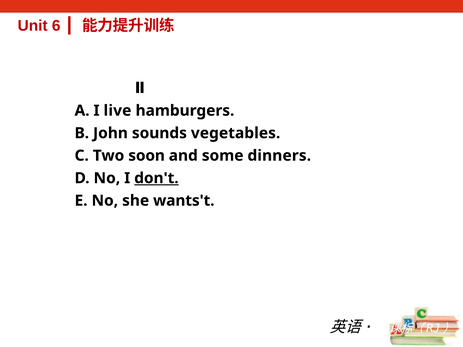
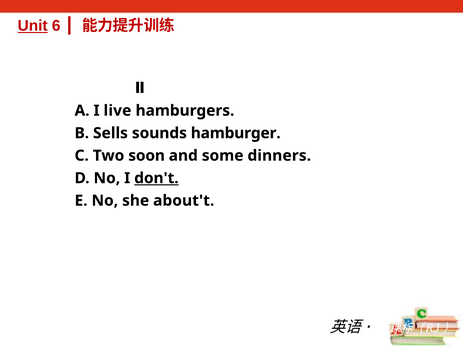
Unit underline: none -> present
John: John -> Sells
vegetables: vegetables -> hamburger
wants't: wants't -> about't
